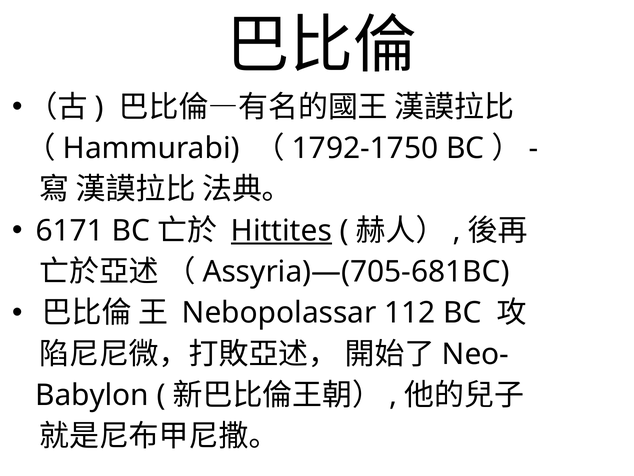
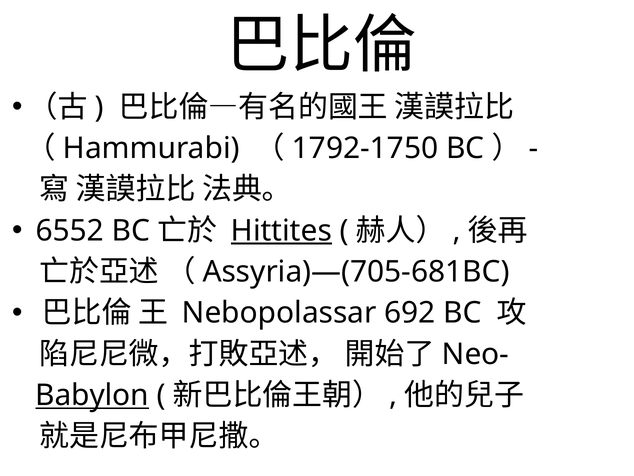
6171: 6171 -> 6552
112: 112 -> 692
Babylon underline: none -> present
